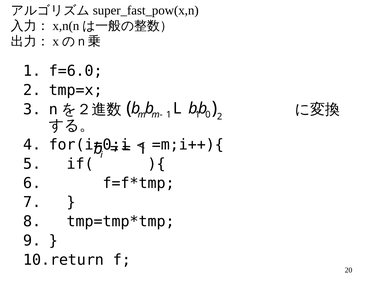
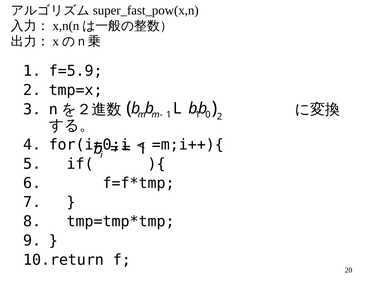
f=6.0: f=6.0 -> f=5.9
